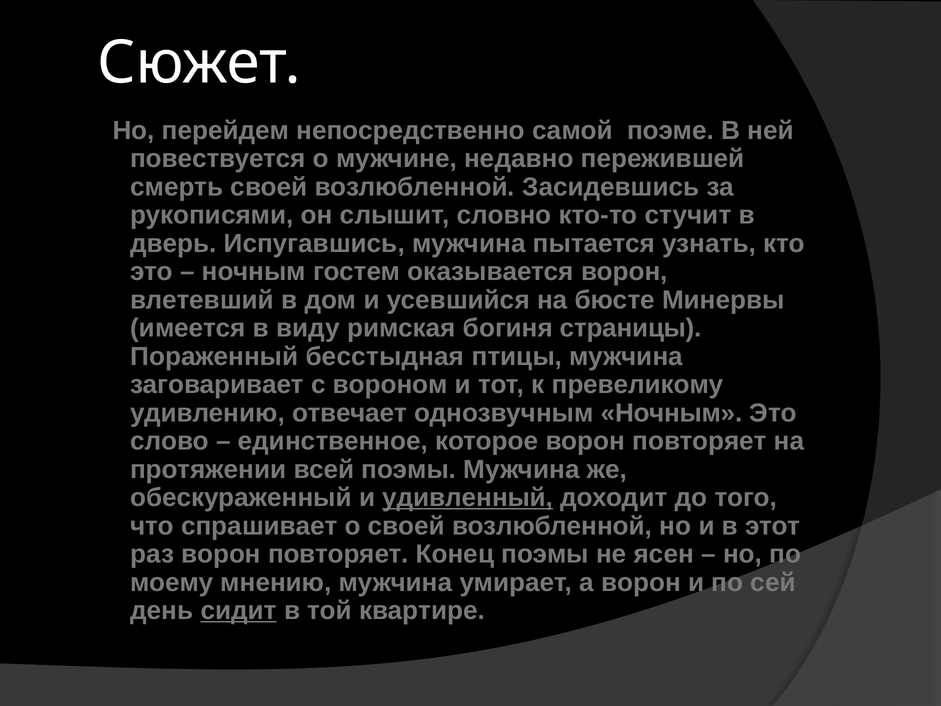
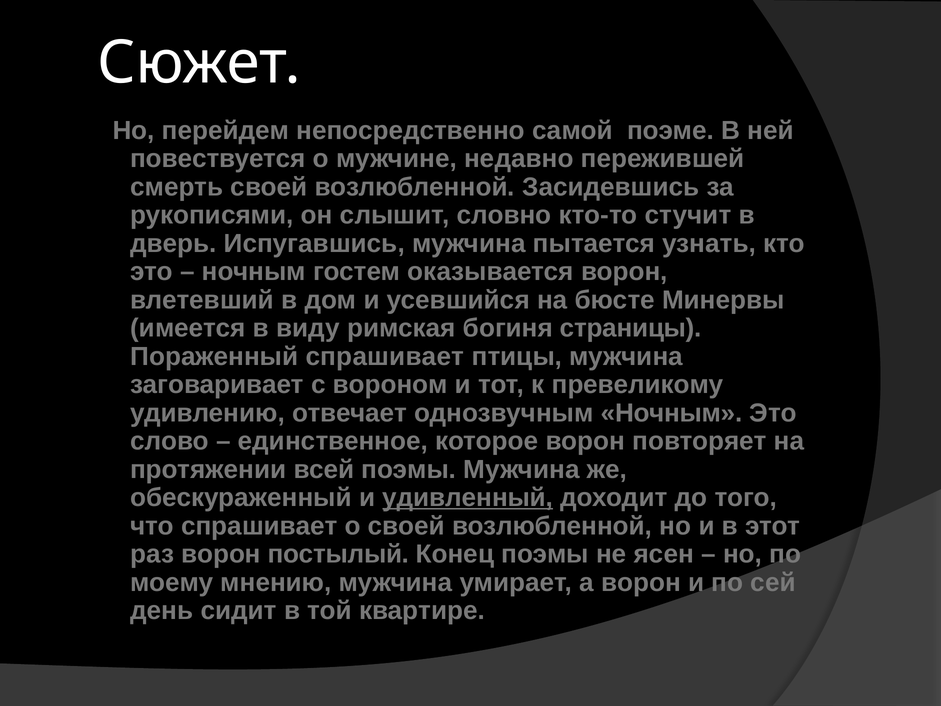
Пораженный бесстыдная: бесстыдная -> спрашивает
раз ворон повторяет: повторяет -> постылый
сидит underline: present -> none
